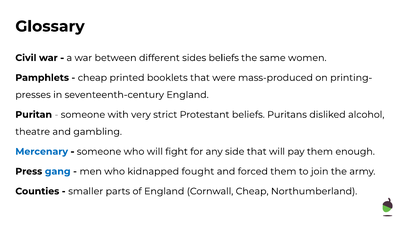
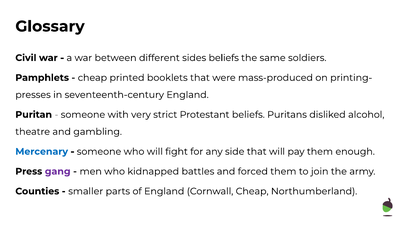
women: women -> soldiers
gang colour: blue -> purple
fought: fought -> battles
